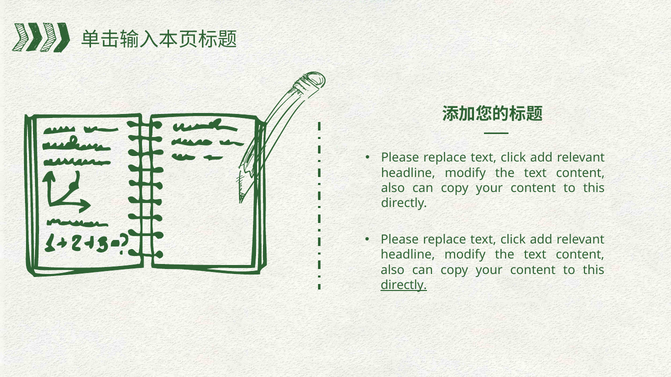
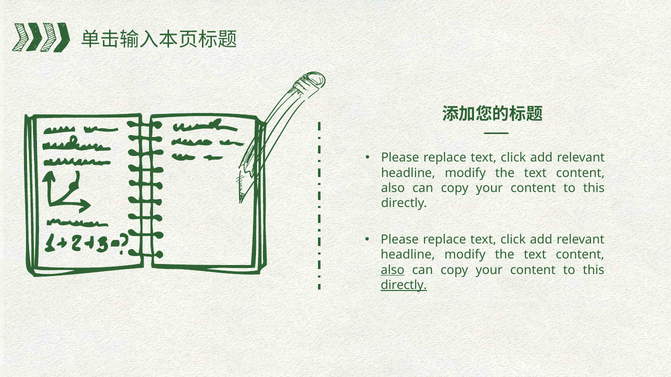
also at (393, 270) underline: none -> present
